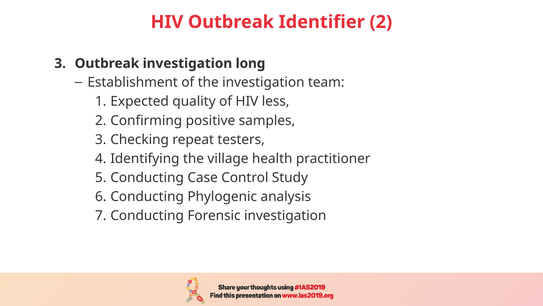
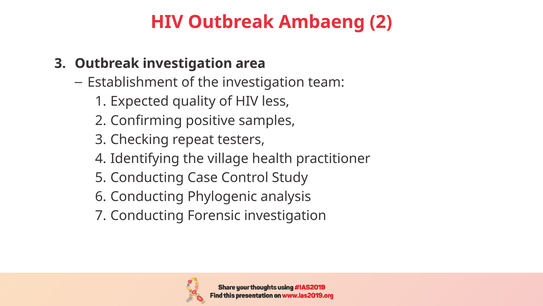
Identifier: Identifier -> Ambaeng
long: long -> area
